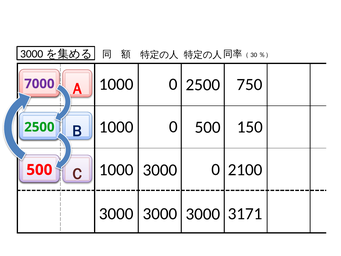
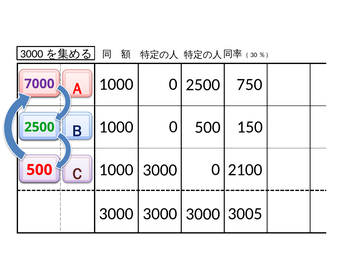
3171: 3171 -> 3005
